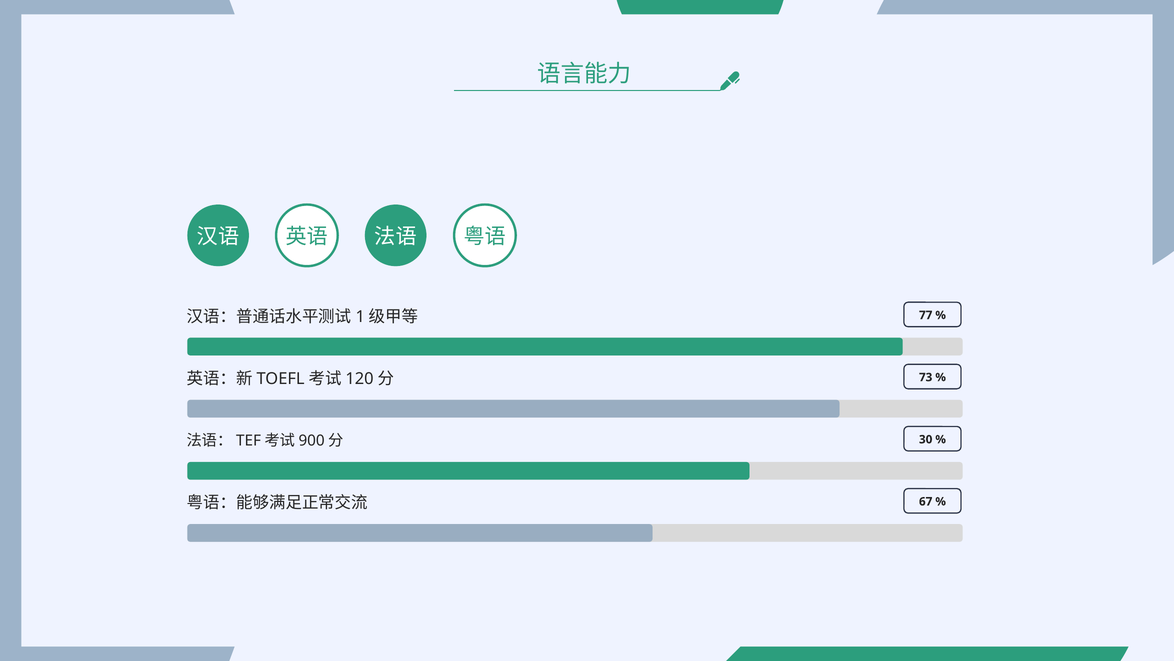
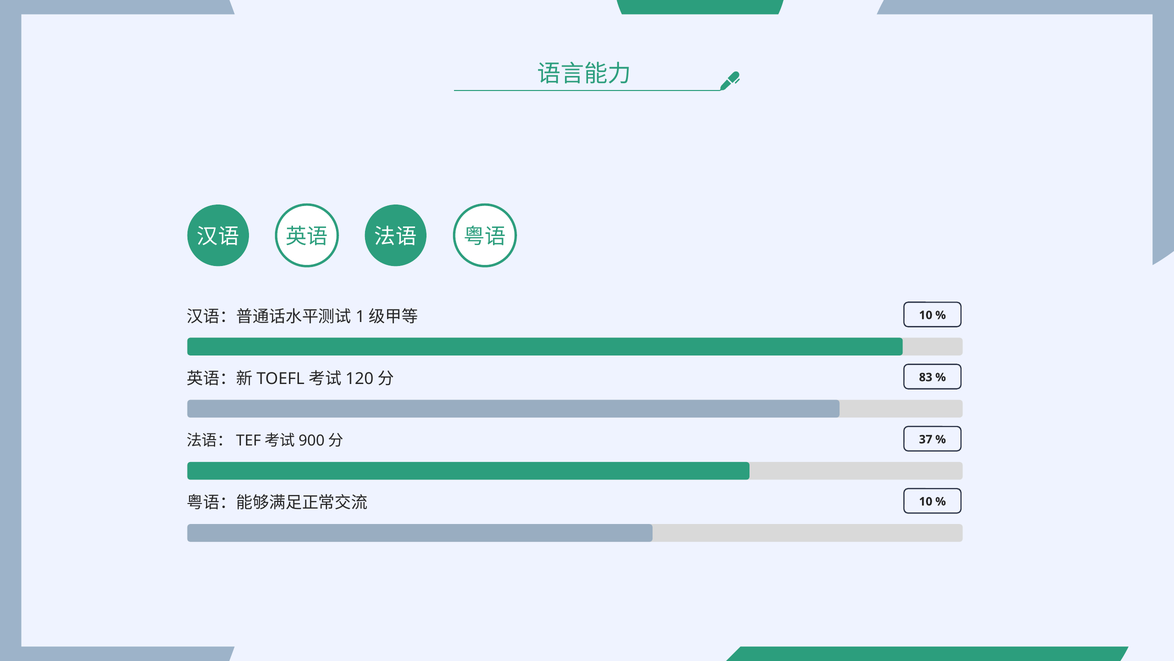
77 at (926, 315): 77 -> 10
73: 73 -> 83
30: 30 -> 37
67 at (926, 502): 67 -> 10
